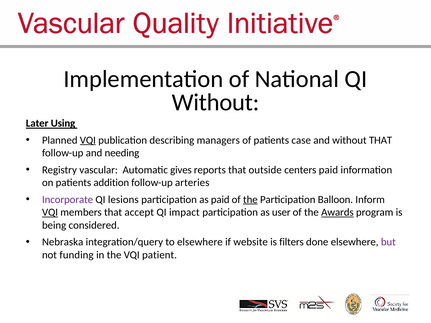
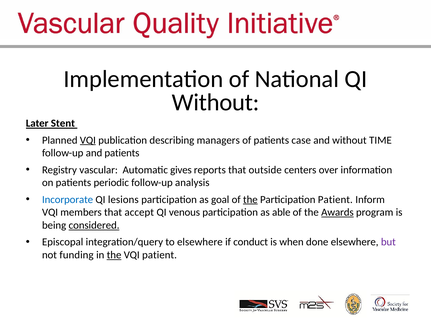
Using: Using -> Stent
without THAT: THAT -> TIME
and needing: needing -> patients
centers paid: paid -> over
addition: addition -> periodic
arteries: arteries -> analysis
Incorporate colour: purple -> blue
as paid: paid -> goal
Participation Balloon: Balloon -> Patient
VQI at (50, 213) underline: present -> none
impact: impact -> venous
user: user -> able
considered underline: none -> present
Nebraska: Nebraska -> Episcopal
website: website -> conduct
filters: filters -> when
the at (114, 255) underline: none -> present
